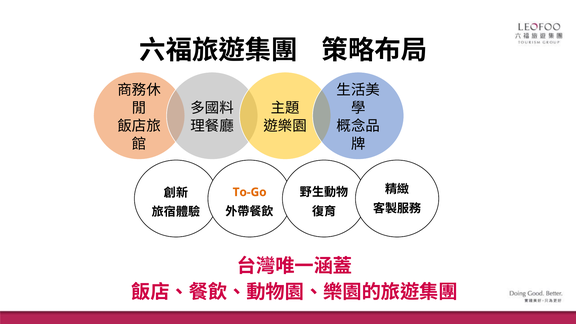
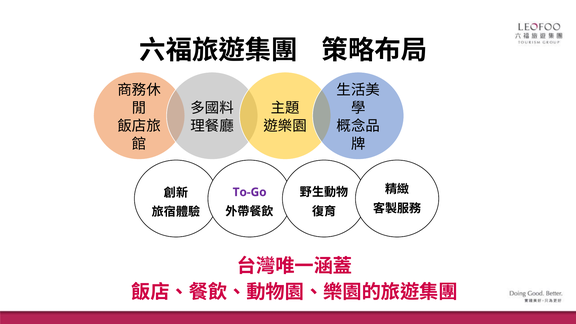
To-Go colour: orange -> purple
